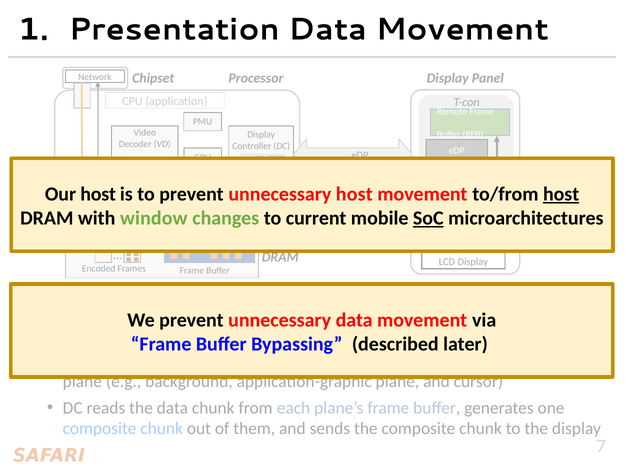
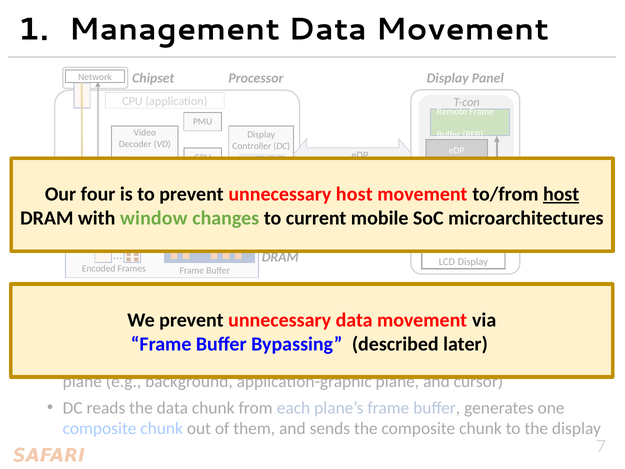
Presentation: Presentation -> Management
Our host: host -> four
SoC underline: present -> none
